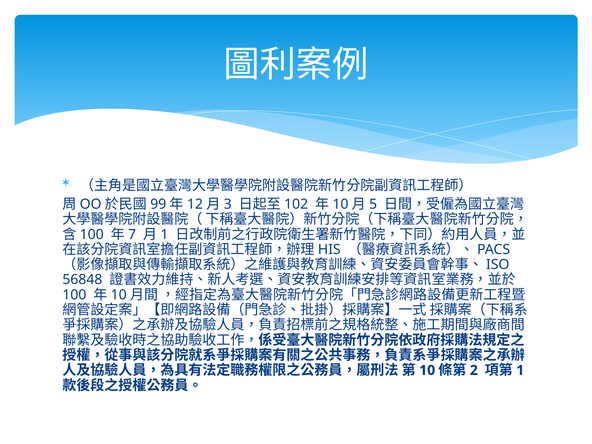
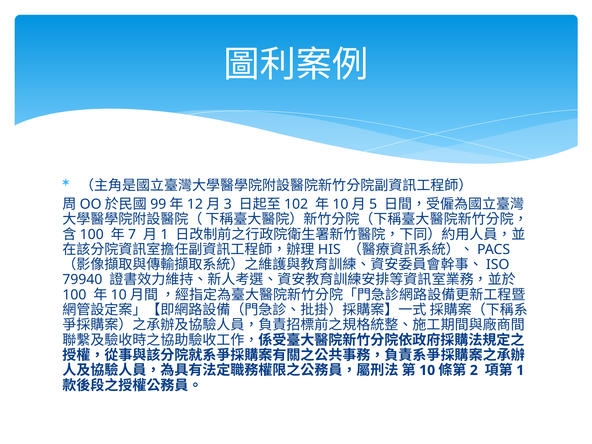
56848: 56848 -> 79940
